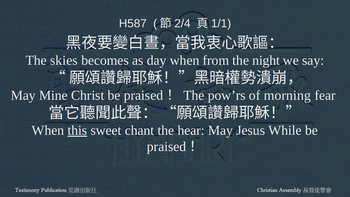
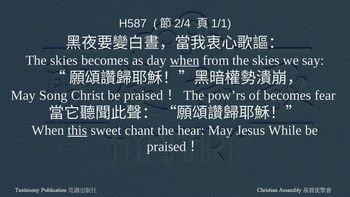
when at (185, 60) underline: none -> present
from the night: night -> skies
Mine: Mine -> Song
of morning: morning -> becomes
